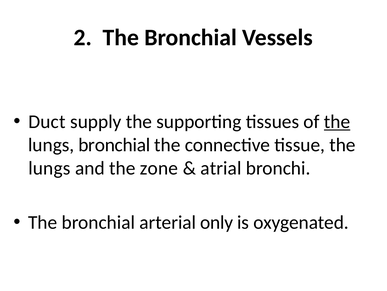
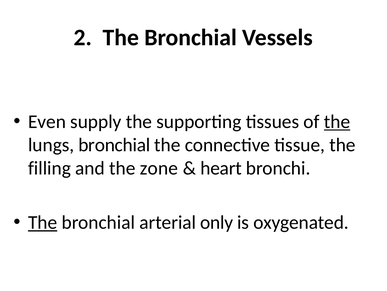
Duct: Duct -> Even
lungs at (49, 168): lungs -> filling
atrial: atrial -> heart
The at (43, 222) underline: none -> present
